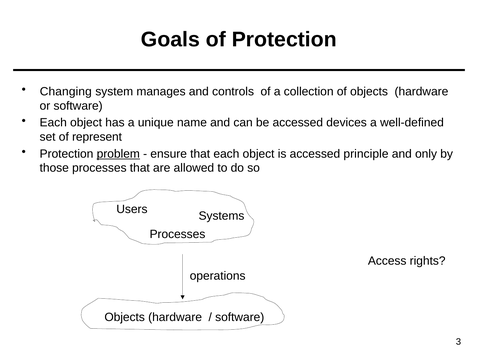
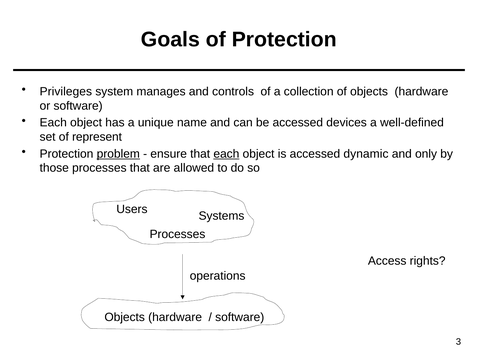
Changing: Changing -> Privileges
each at (226, 154) underline: none -> present
principle: principle -> dynamic
